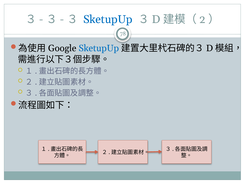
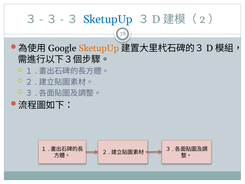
SketupUp at (99, 48) colour: blue -> orange
